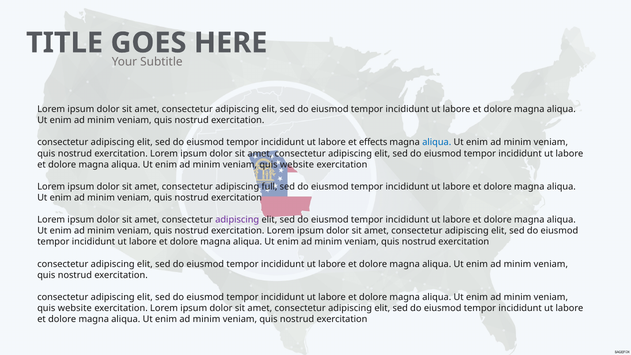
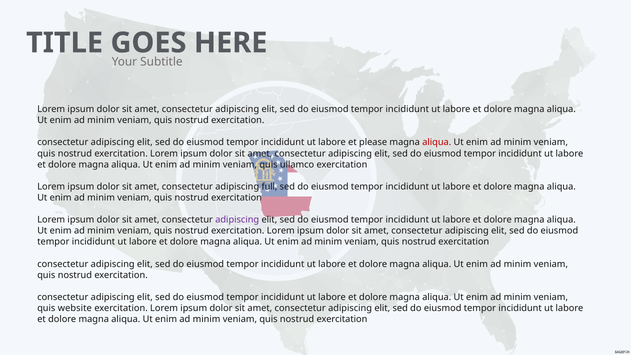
effects: effects -> please
aliqua at (437, 142) colour: blue -> red
website at (297, 164): website -> ullamco
